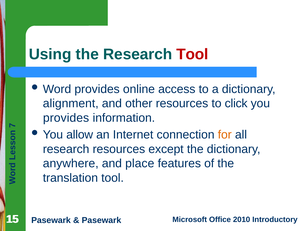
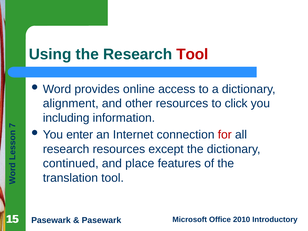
provides at (66, 118): provides -> including
allow: allow -> enter
for colour: orange -> red
anywhere: anywhere -> continued
